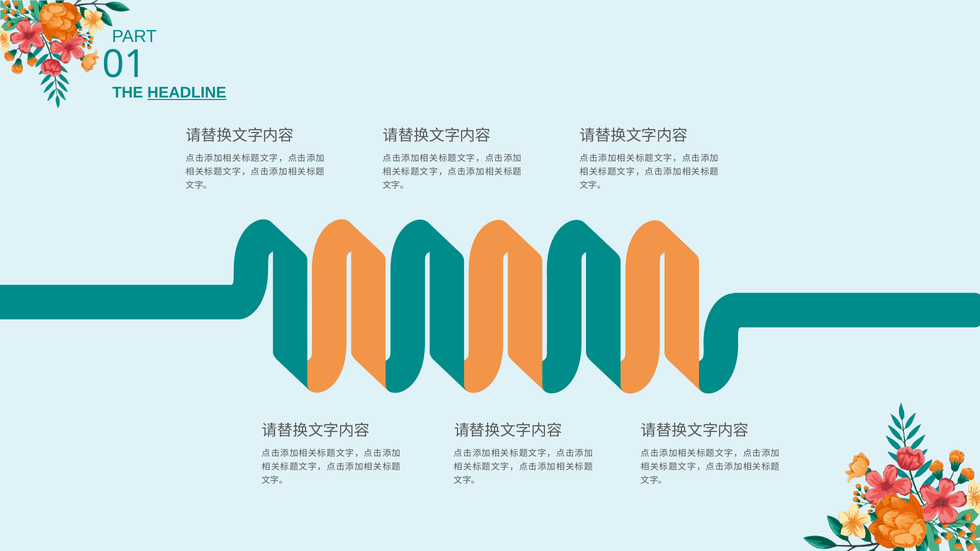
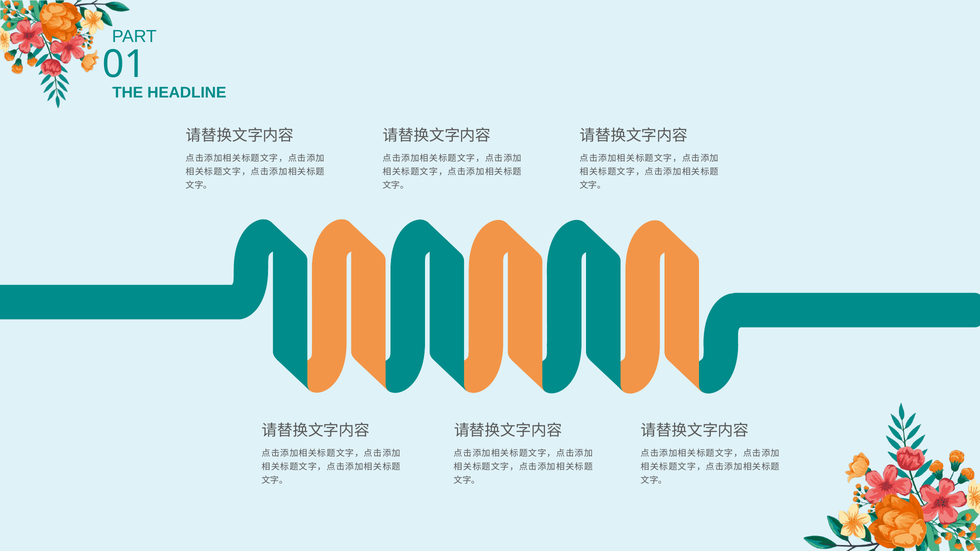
HEADLINE underline: present -> none
